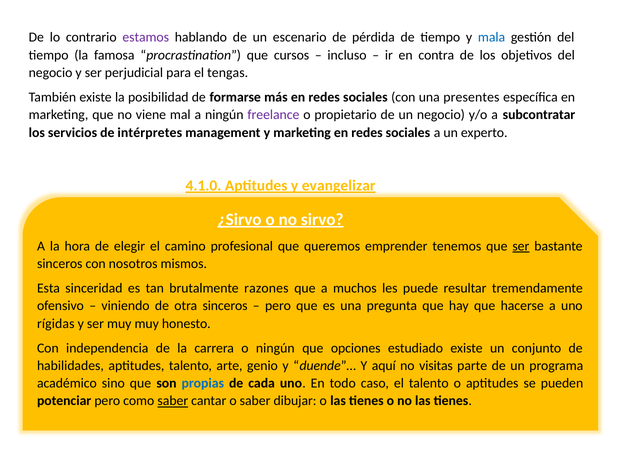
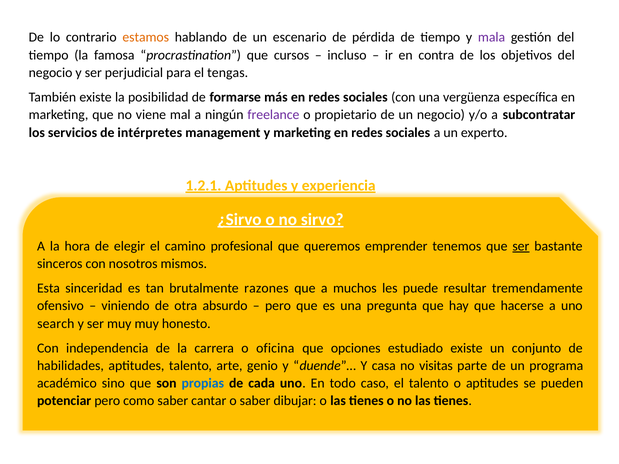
estamos colour: purple -> orange
mala colour: blue -> purple
presentes: presentes -> vergüenza
4.1.0: 4.1.0 -> 1.2.1
evangelizar: evangelizar -> experiencia
otra sinceros: sinceros -> absurdo
rígidas: rígidas -> search
o ningún: ningún -> oficina
aquí: aquí -> casa
saber at (173, 401) underline: present -> none
